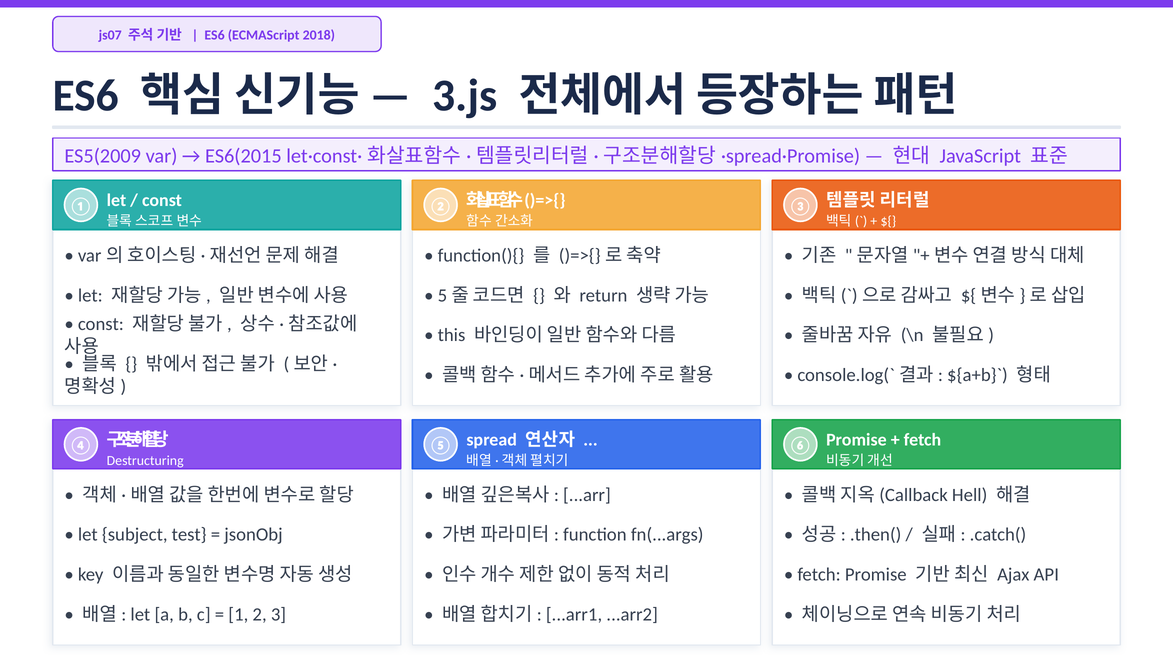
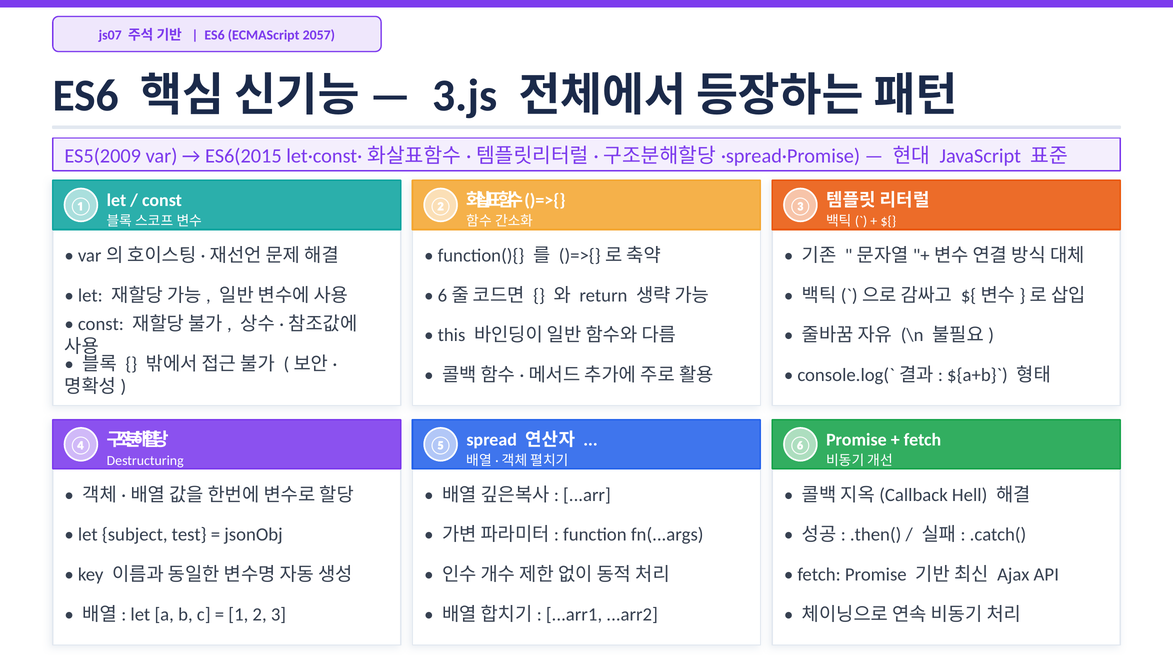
2018: 2018 -> 2057
5: 5 -> 6
